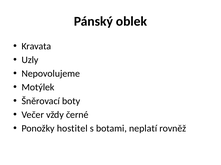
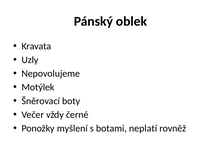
hostitel: hostitel -> myšlení
